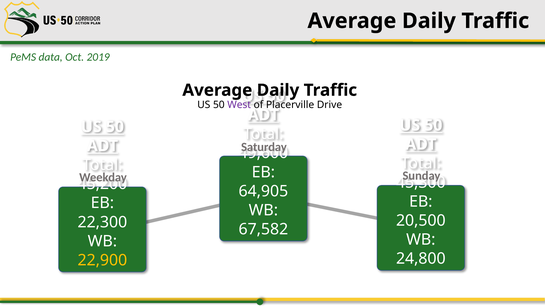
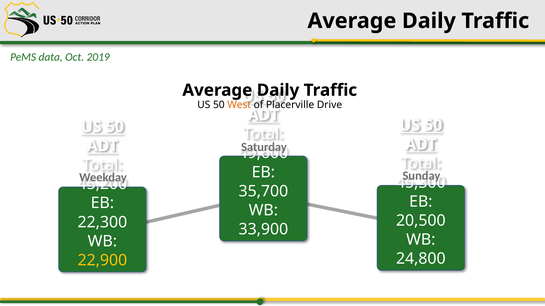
West colour: purple -> orange
64,905: 64,905 -> 35,700
67,582: 67,582 -> 33,900
